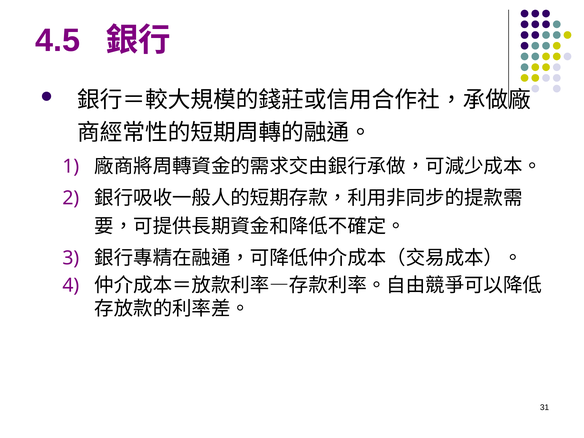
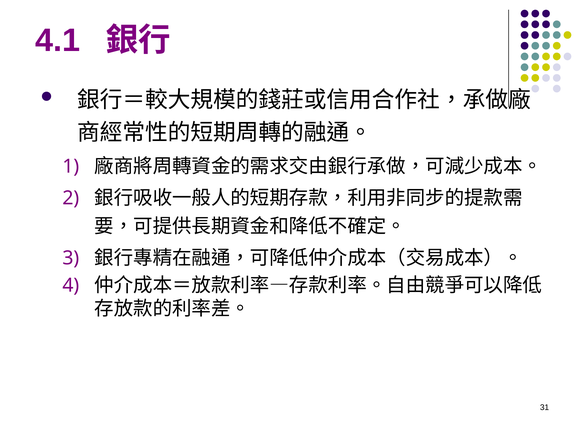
4.5: 4.5 -> 4.1
